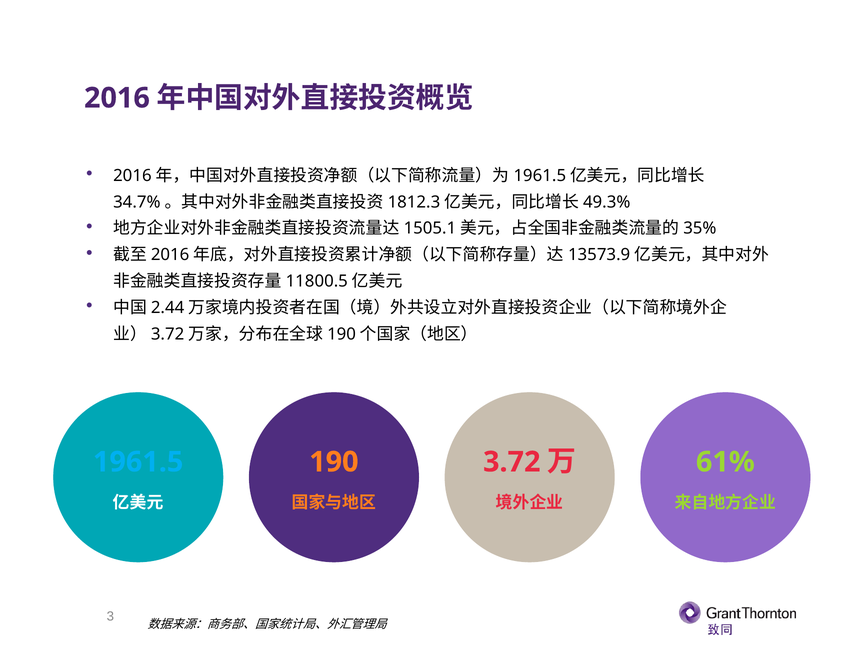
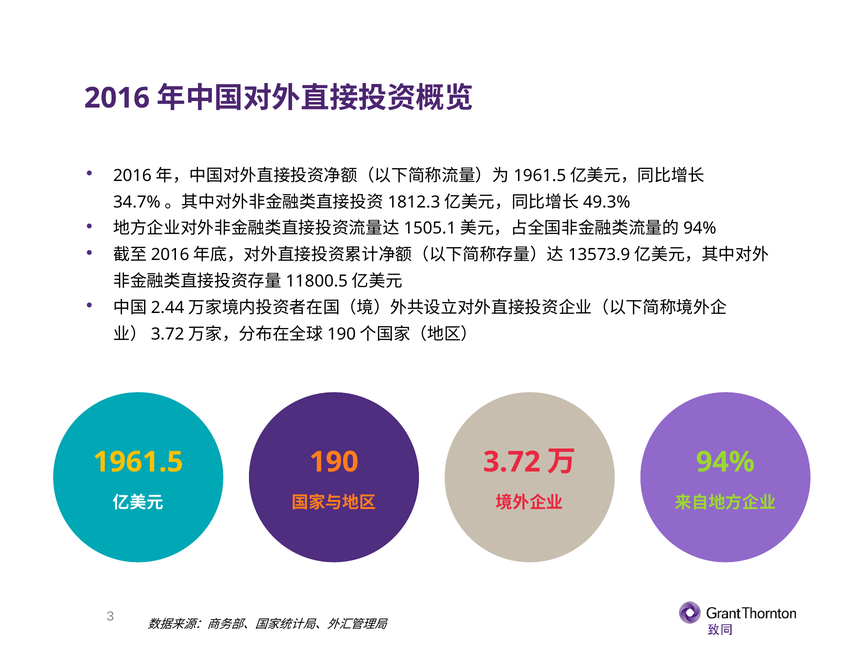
35% at (700, 228): 35% -> 94%
1961.5 colour: light blue -> yellow
61% at (725, 462): 61% -> 94%
